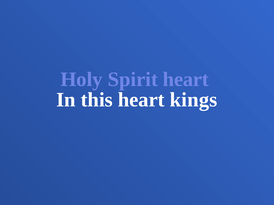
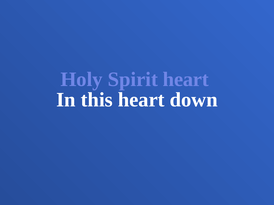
kings: kings -> down
